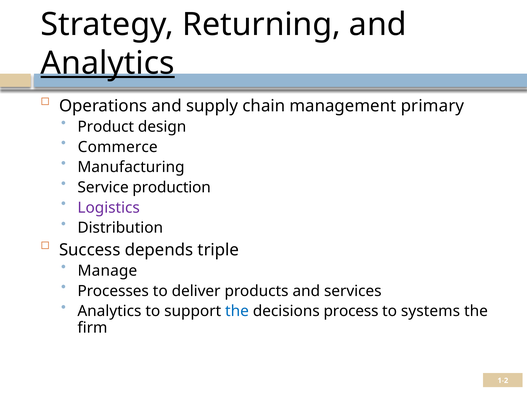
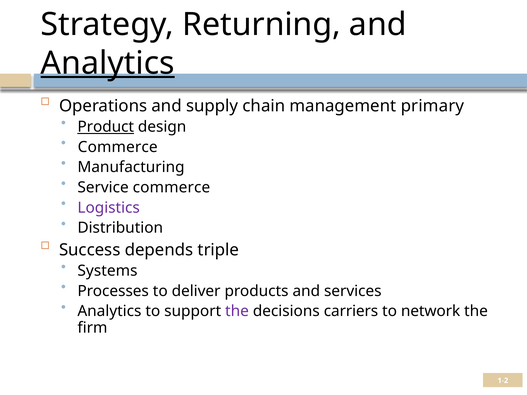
Product underline: none -> present
Service production: production -> commerce
Manage: Manage -> Systems
the at (237, 311) colour: blue -> purple
process: process -> carriers
systems: systems -> network
